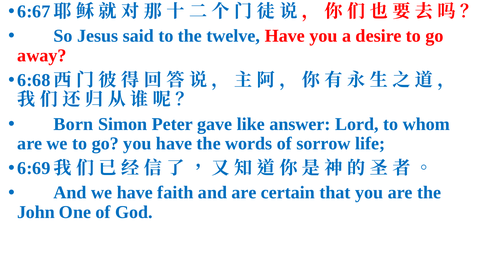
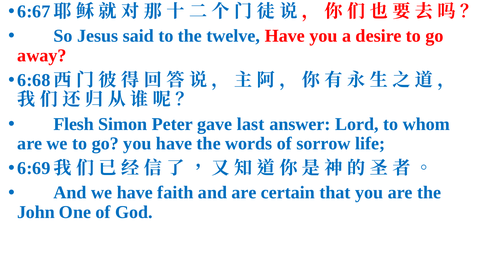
Born: Born -> Flesh
like: like -> last
